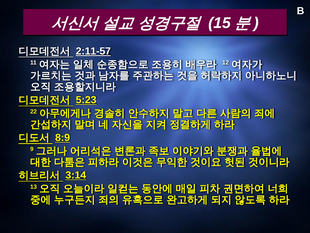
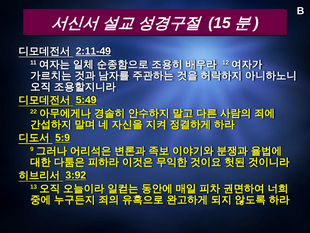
2:11-57: 2:11-57 -> 2:11-49
5:23: 5:23 -> 5:49
8:9: 8:9 -> 5:9
3:14: 3:14 -> 3:92
